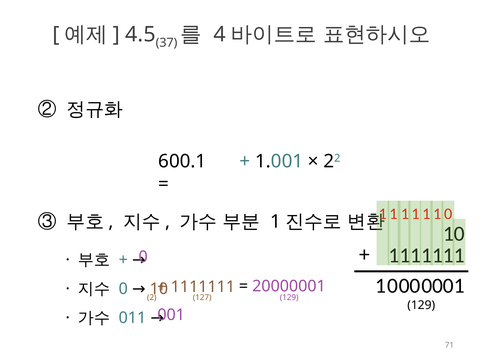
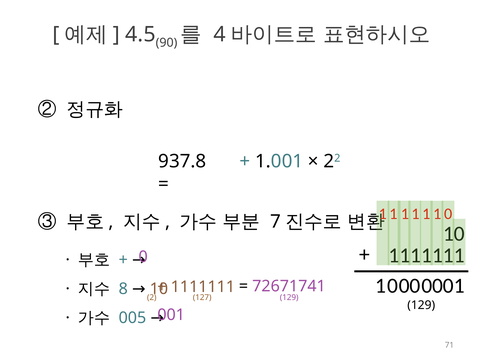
37: 37 -> 90
600.1: 600.1 -> 937.8
1 at (276, 222): 1 -> 7
20000001: 20000001 -> 72671741
0 at (123, 289): 0 -> 8
011: 011 -> 005
